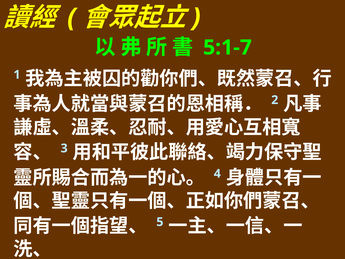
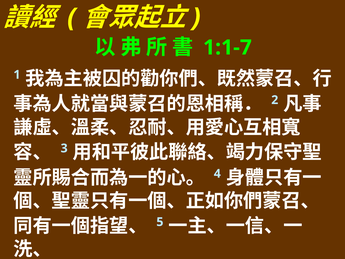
5:1-7: 5:1-7 -> 1:1-7
